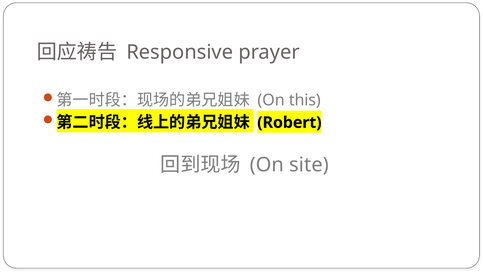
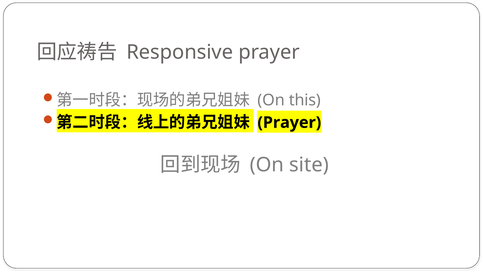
Robert at (289, 122): Robert -> Prayer
